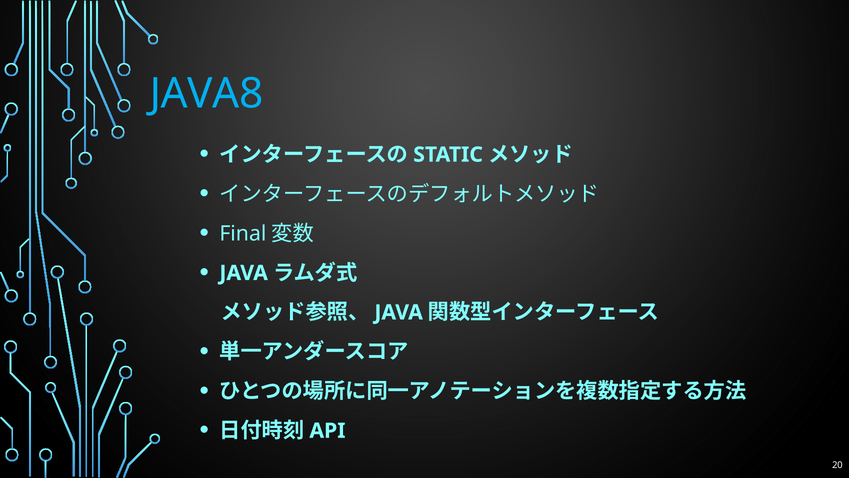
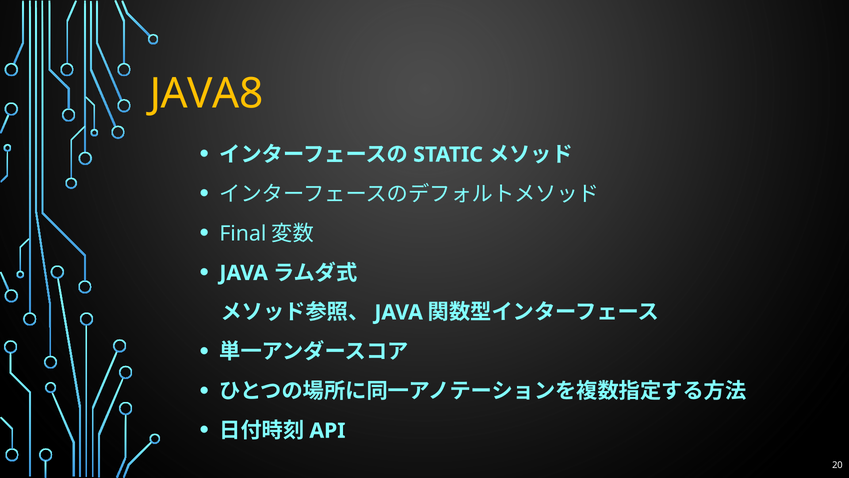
JAVA8 colour: light blue -> yellow
